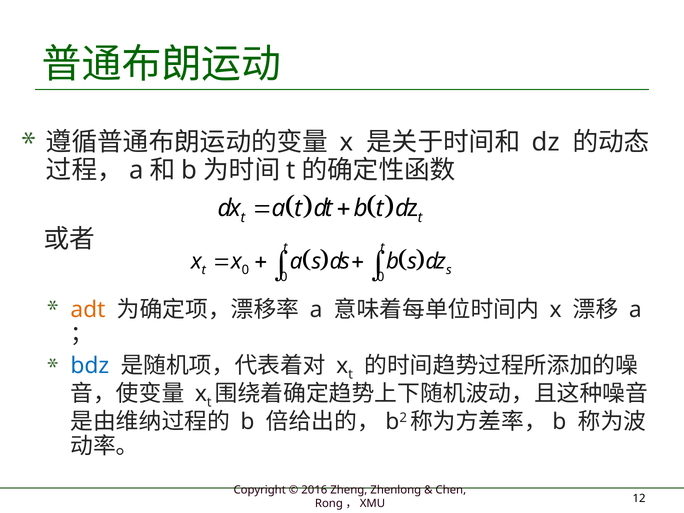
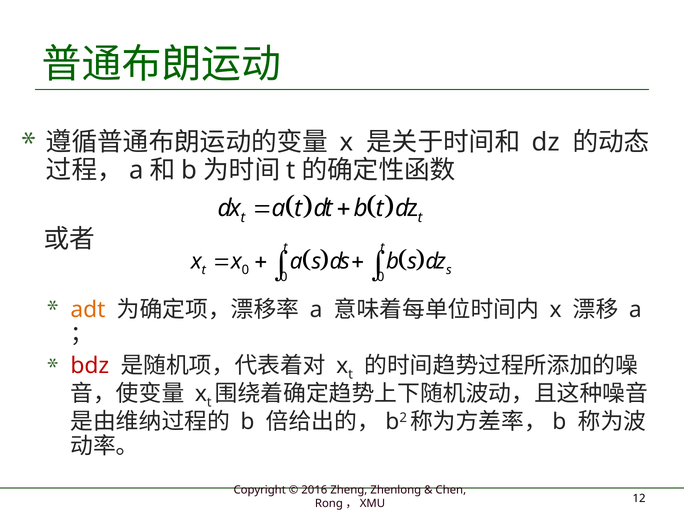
bdz colour: blue -> red
